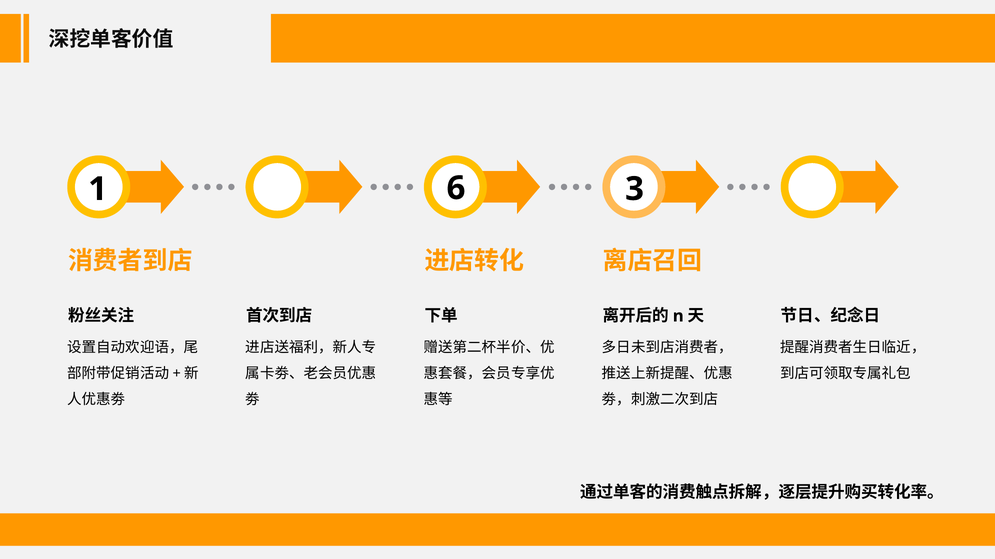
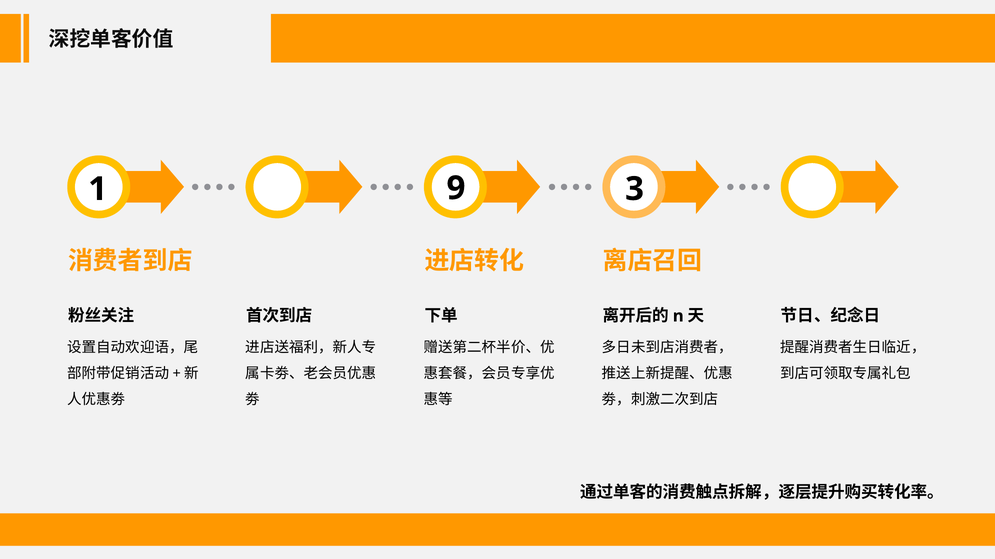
6: 6 -> 9
